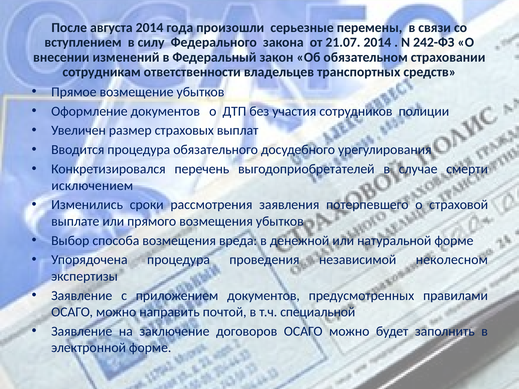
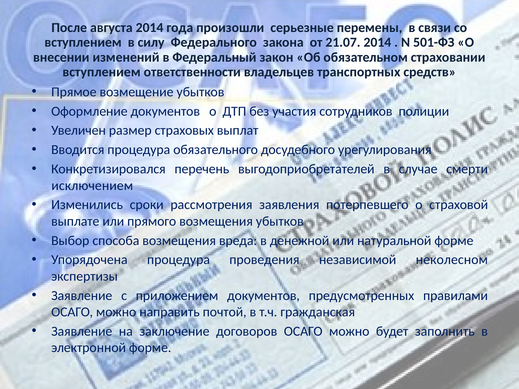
242-ФЗ: 242-ФЗ -> 501-ФЗ
сотрудникам at (102, 72): сотрудникам -> вступлением
специальной: специальной -> гражданская
